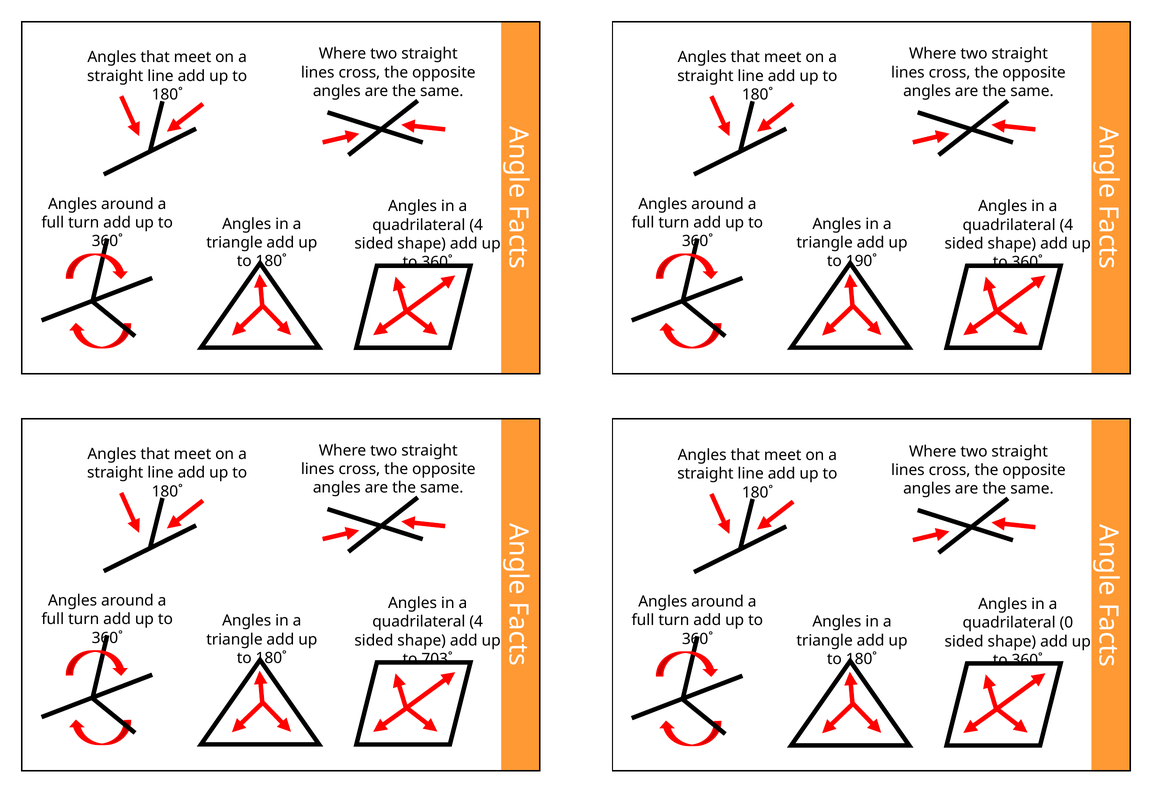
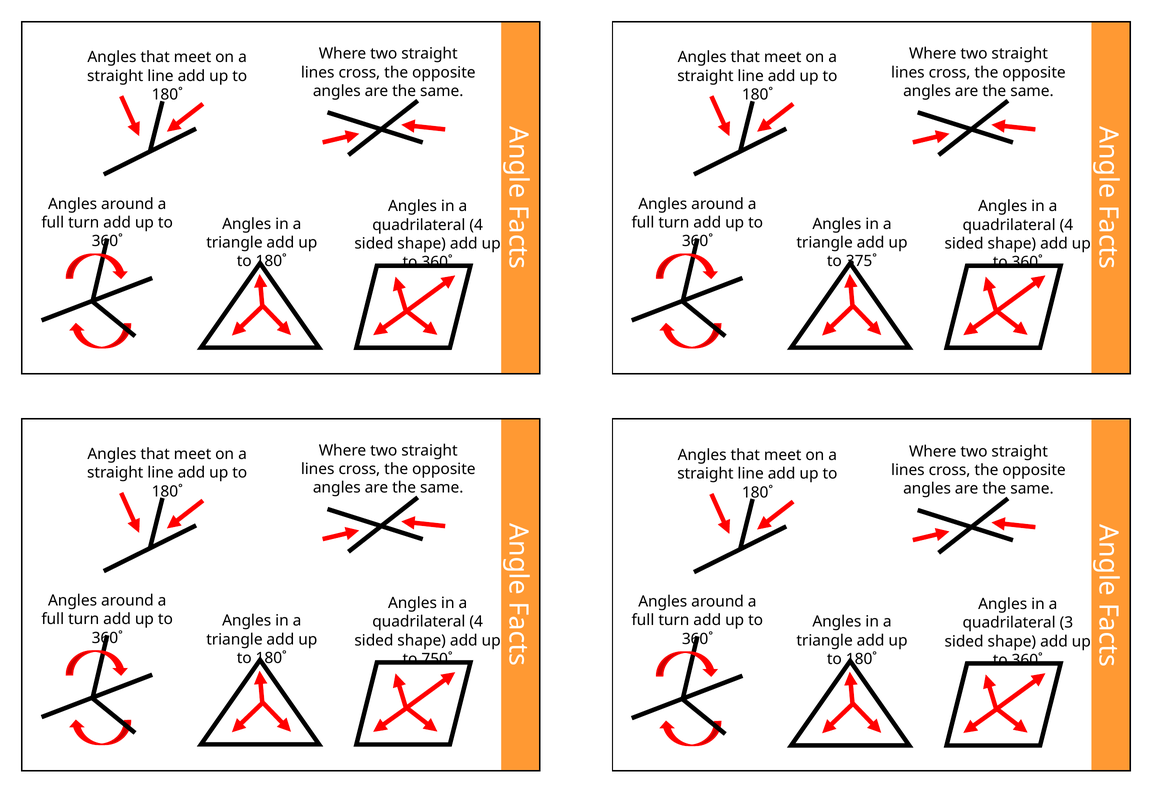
190˚: 190˚ -> 375˚
0: 0 -> 3
703˚: 703˚ -> 750˚
